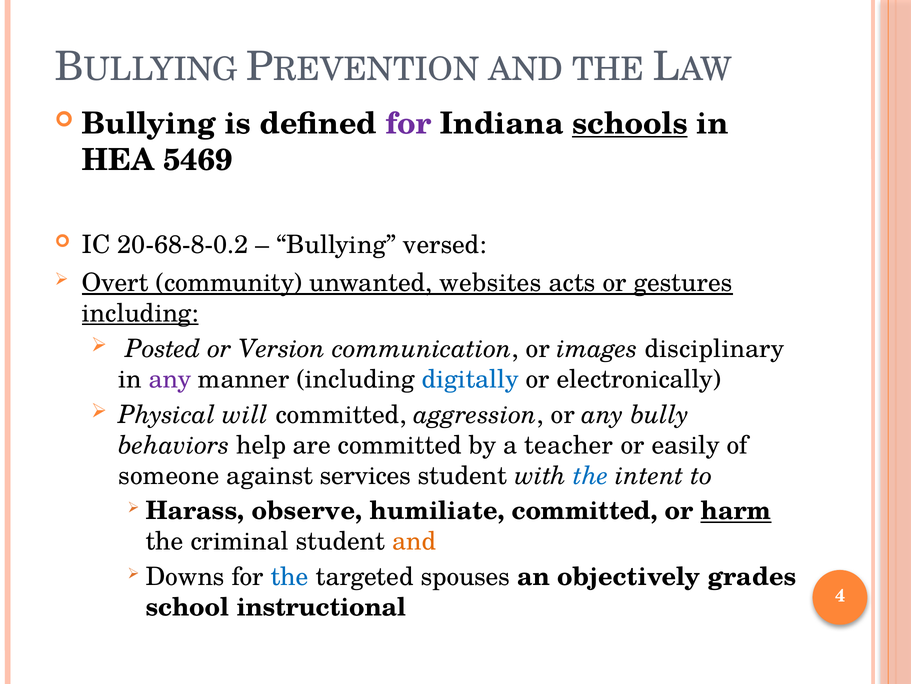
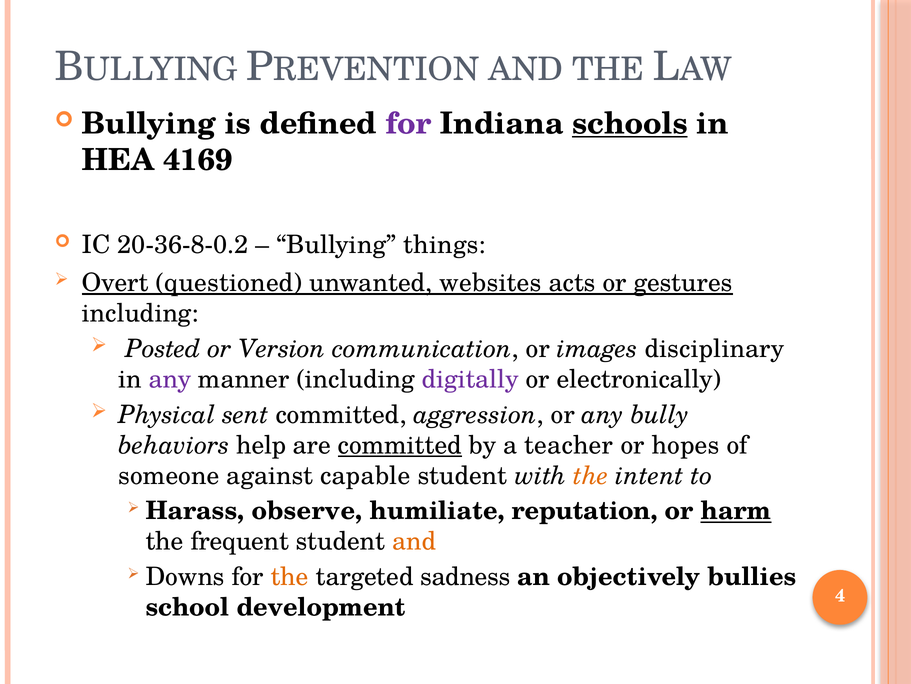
5469: 5469 -> 4169
20-68-8-0.2: 20-68-8-0.2 -> 20-36-8-0.2
versed: versed -> things
community: community -> questioned
including at (140, 313) underline: present -> none
digitally colour: blue -> purple
will: will -> sent
committed at (400, 445) underline: none -> present
easily: easily -> hopes
services: services -> capable
the at (591, 475) colour: blue -> orange
humiliate committed: committed -> reputation
criminal: criminal -> frequent
the at (290, 576) colour: blue -> orange
spouses: spouses -> sadness
grades: grades -> bullies
instructional: instructional -> development
